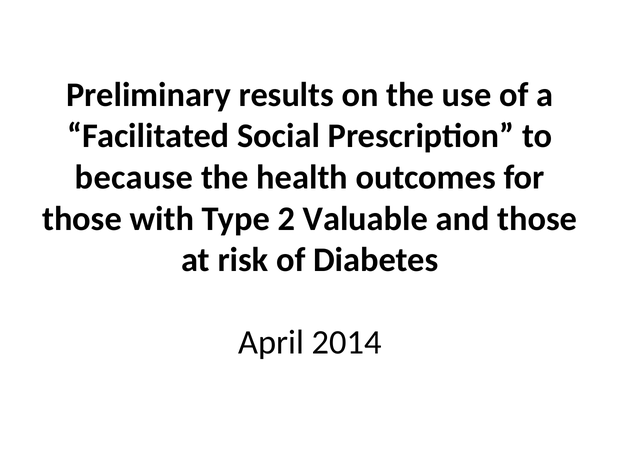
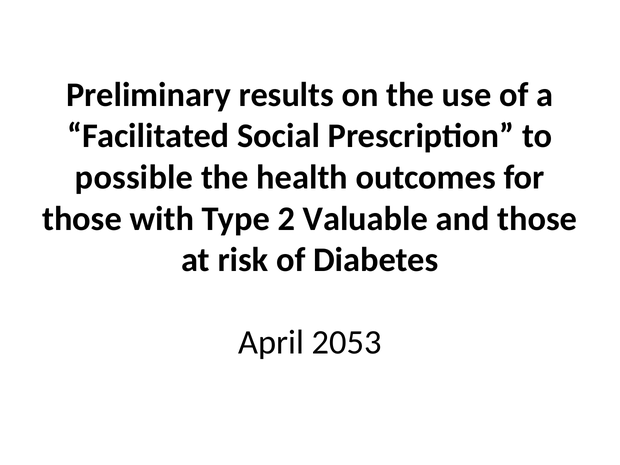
because: because -> possible
2014: 2014 -> 2053
